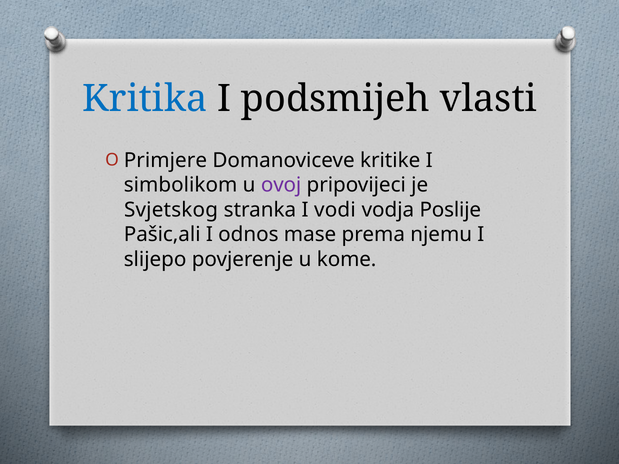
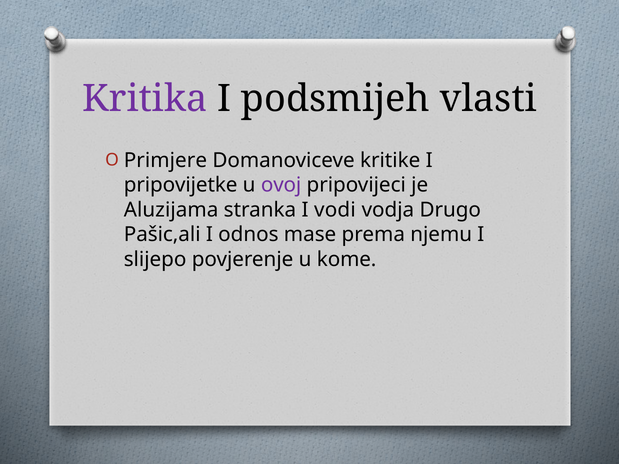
Kritika colour: blue -> purple
simbolikom: simbolikom -> pripovijetke
Svjetskog: Svjetskog -> Aluzijama
Poslije: Poslije -> Drugo
